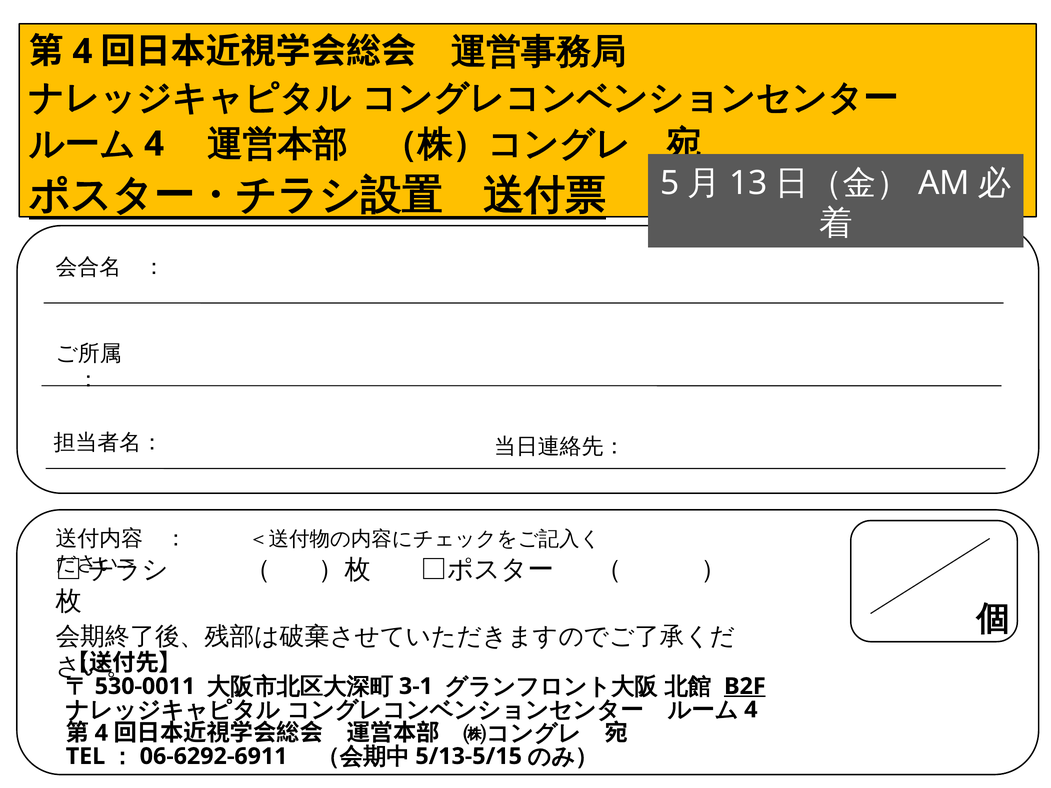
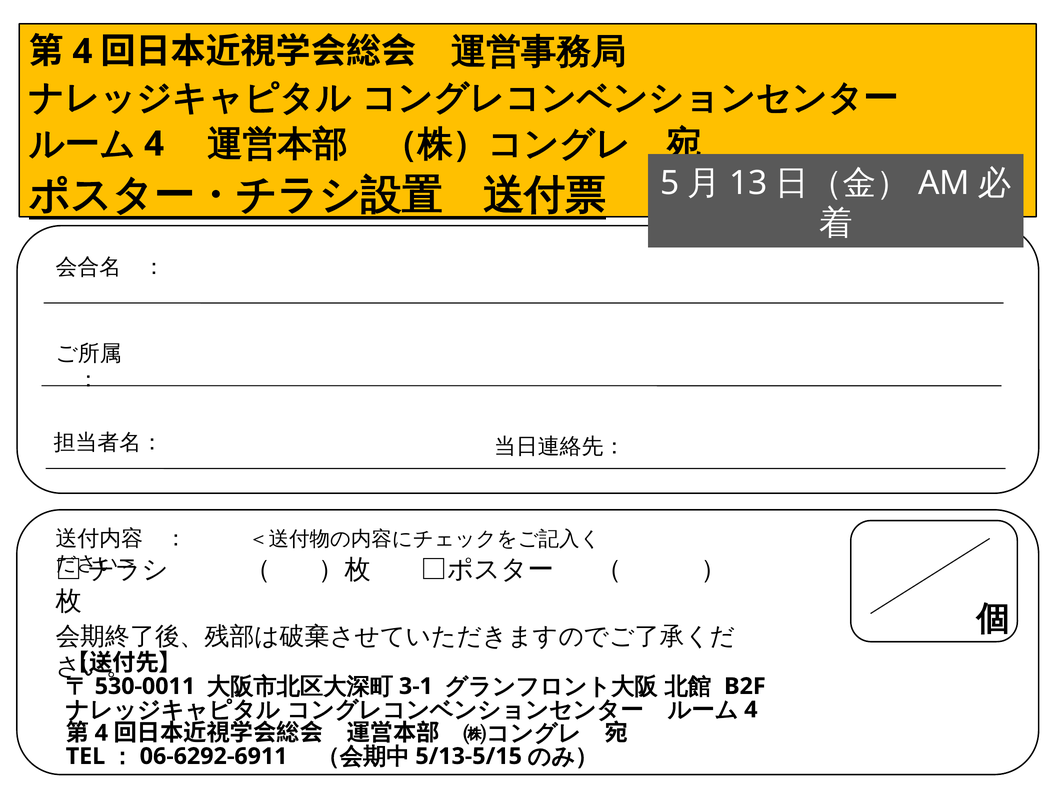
B2F underline: present -> none
